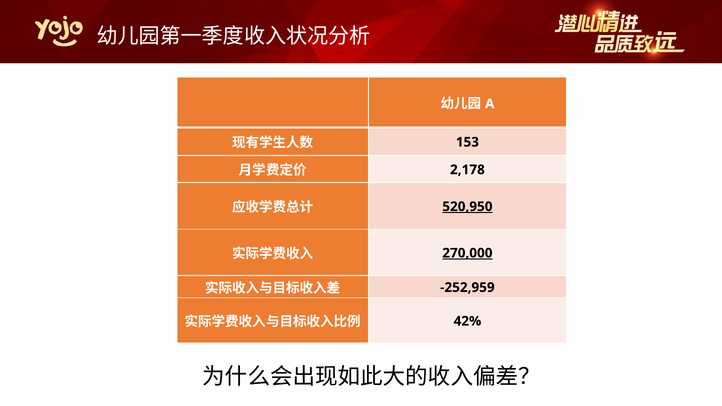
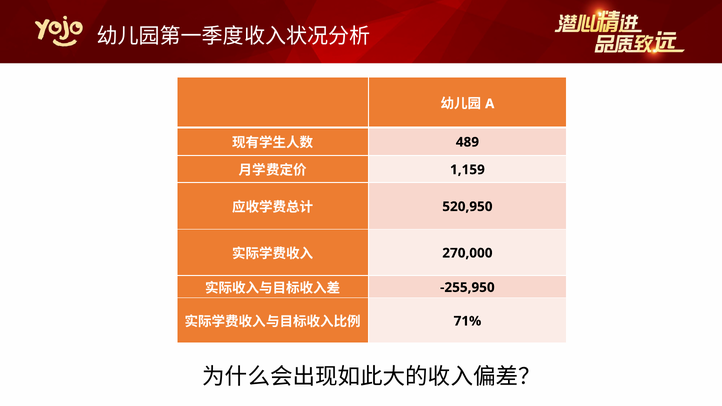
153: 153 -> 489
2,178: 2,178 -> 1,159
520,950 underline: present -> none
270,000 underline: present -> none
-252,959: -252,959 -> -255,950
42%: 42% -> 71%
